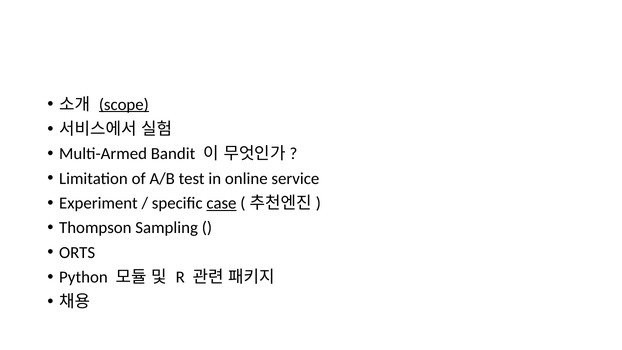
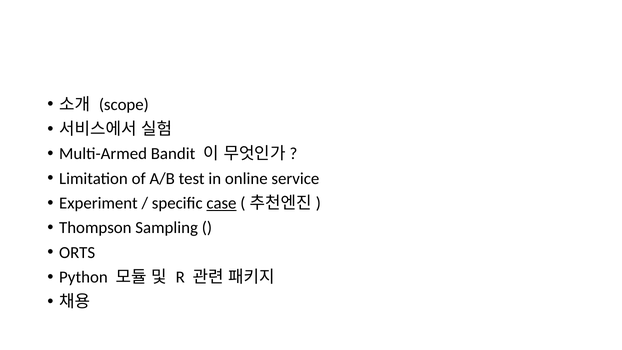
scope underline: present -> none
